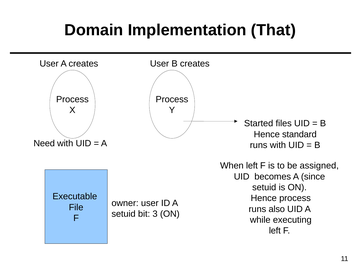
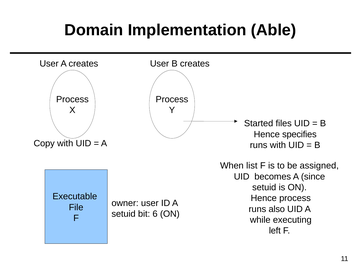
That: That -> Able
standard: standard -> specifies
Need: Need -> Copy
When left: left -> list
3: 3 -> 6
